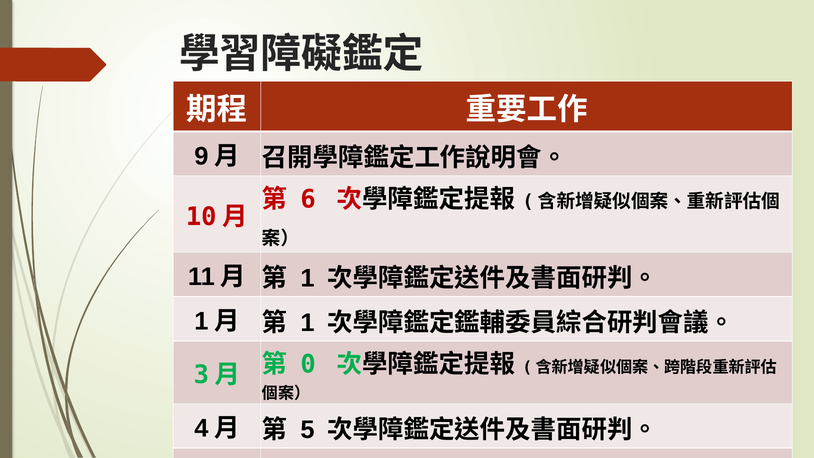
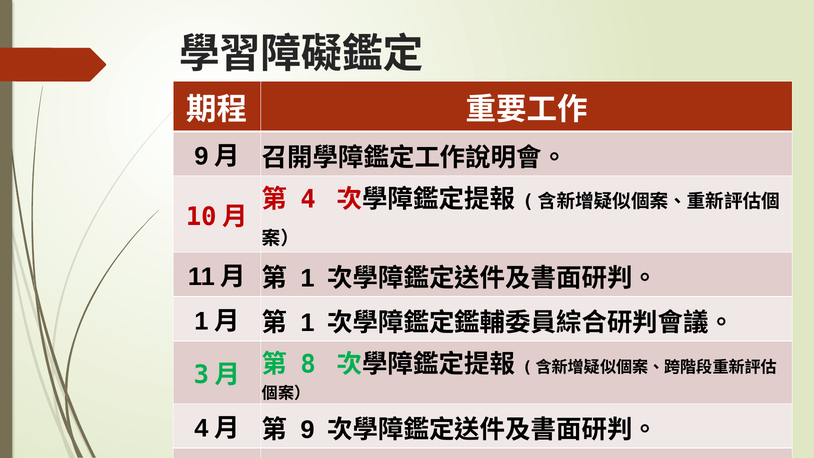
6 at (308, 199): 6 -> 4
0: 0 -> 8
5 at (308, 430): 5 -> 9
